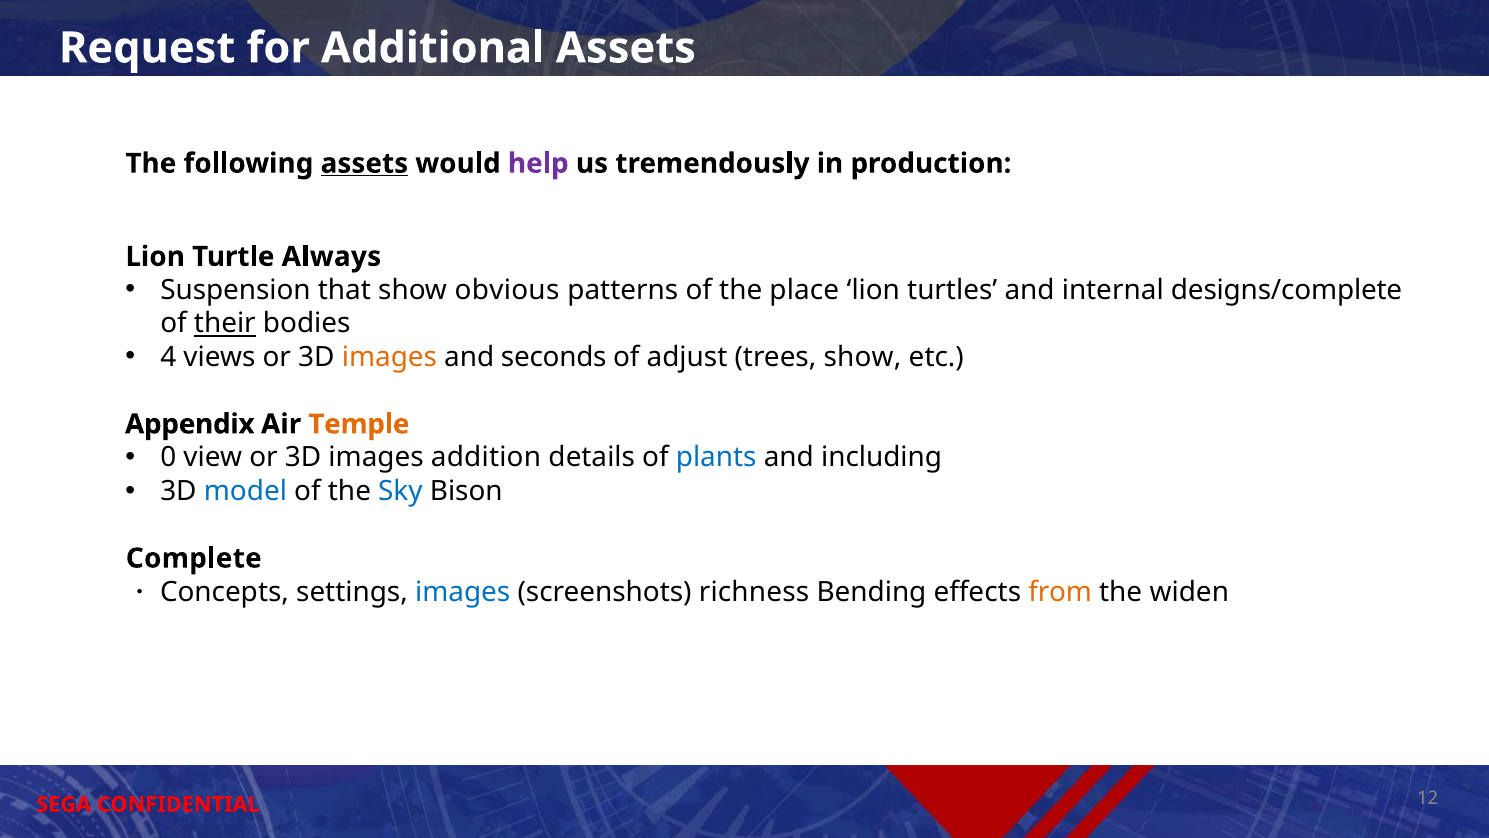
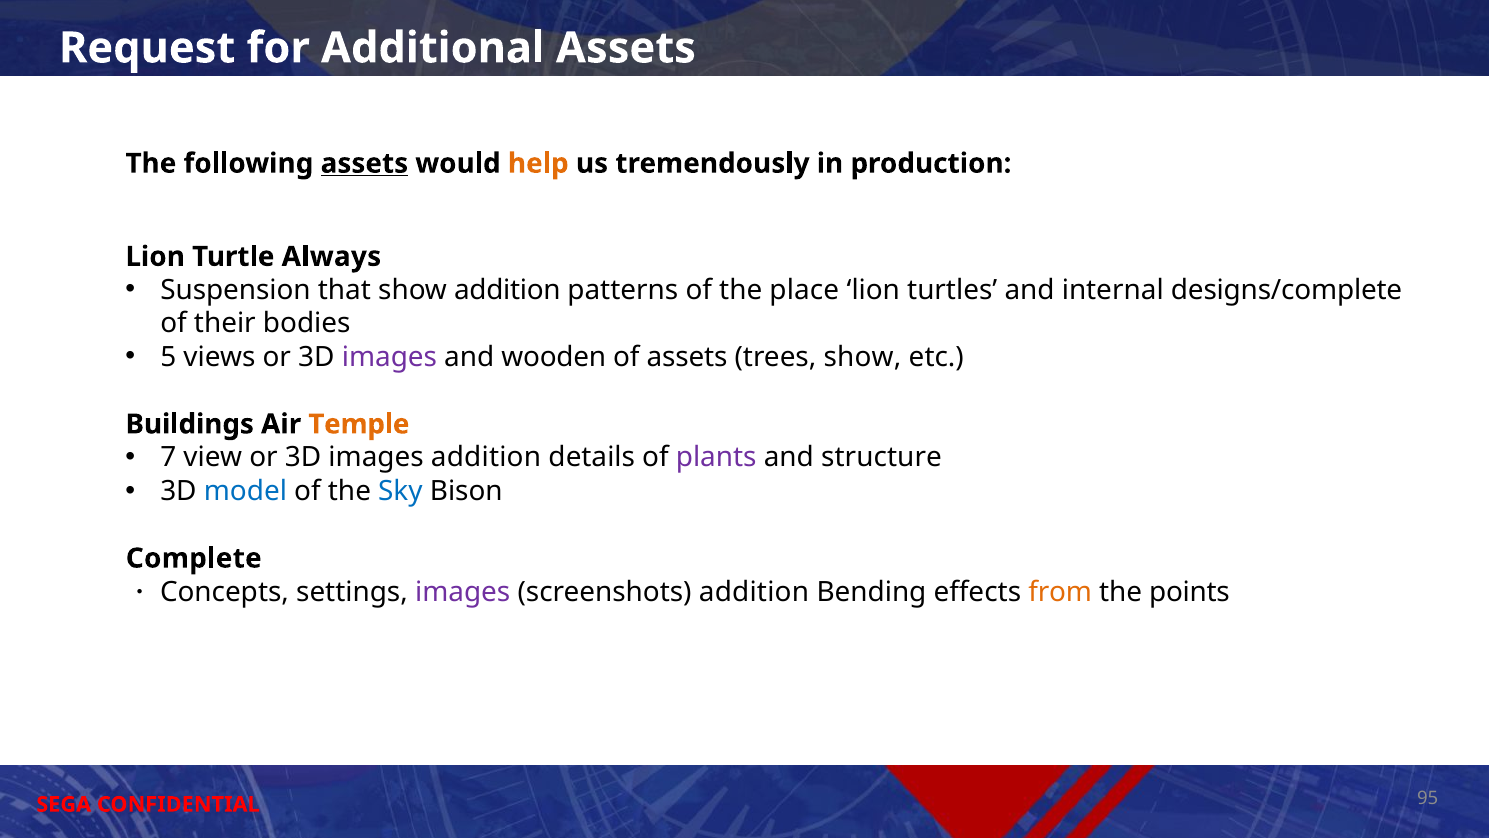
help colour: purple -> orange
show obvious: obvious -> addition
their underline: present -> none
4: 4 -> 5
images at (389, 357) colour: orange -> purple
seconds: seconds -> wooden
of adjust: adjust -> assets
Appendix: Appendix -> Buildings
0: 0 -> 7
plants colour: blue -> purple
including: including -> structure
images at (463, 592) colour: blue -> purple
screenshots richness: richness -> addition
widen: widen -> points
12: 12 -> 95
